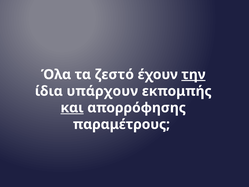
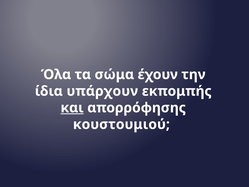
ζεστό: ζεστό -> σώμα
την underline: present -> none
παραμέτρους: παραμέτρους -> κουστουμιού
